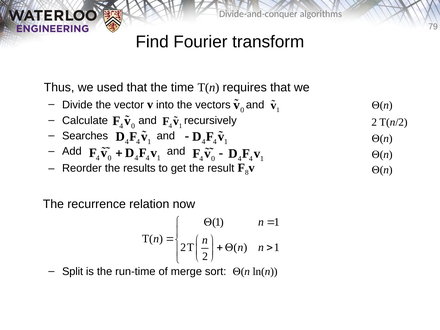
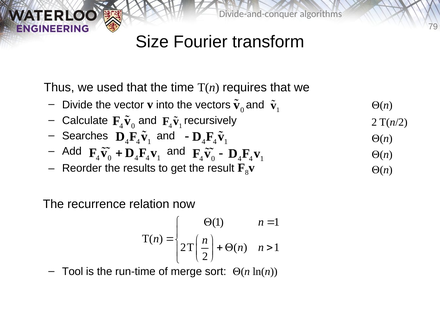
Find: Find -> Size
Split: Split -> Tool
